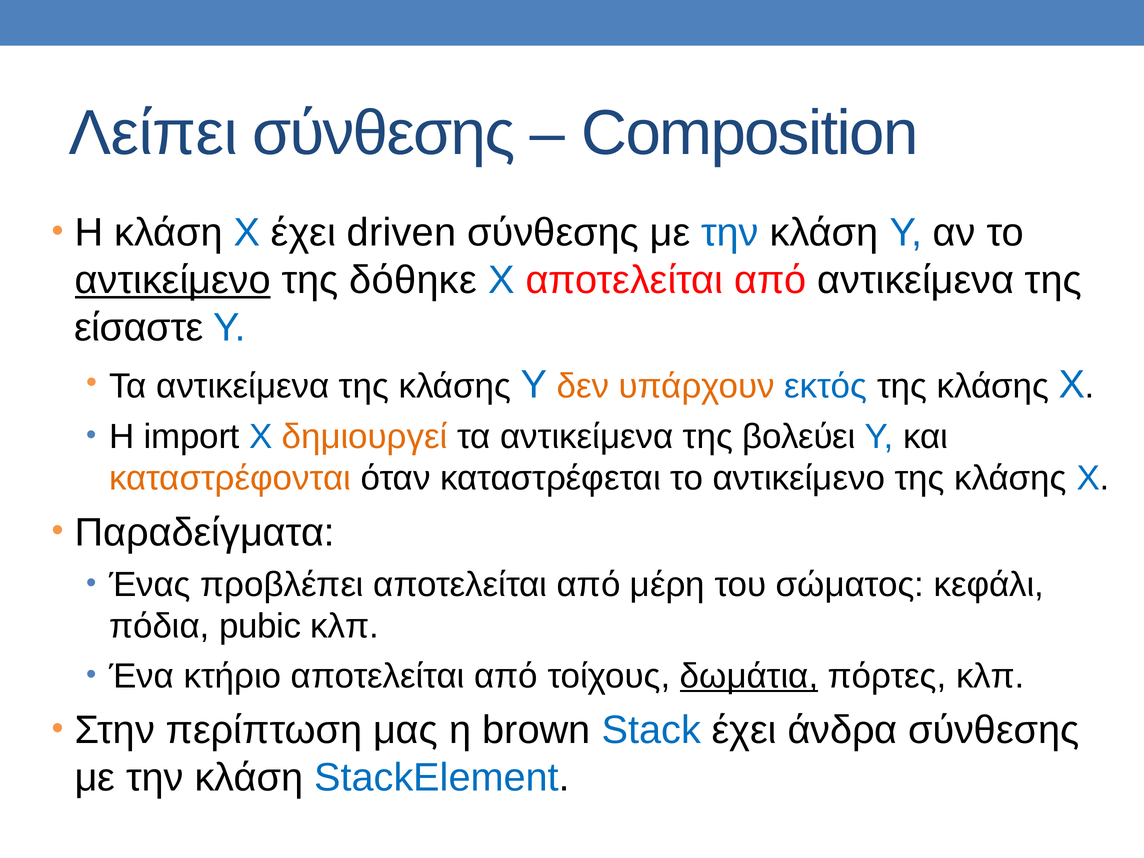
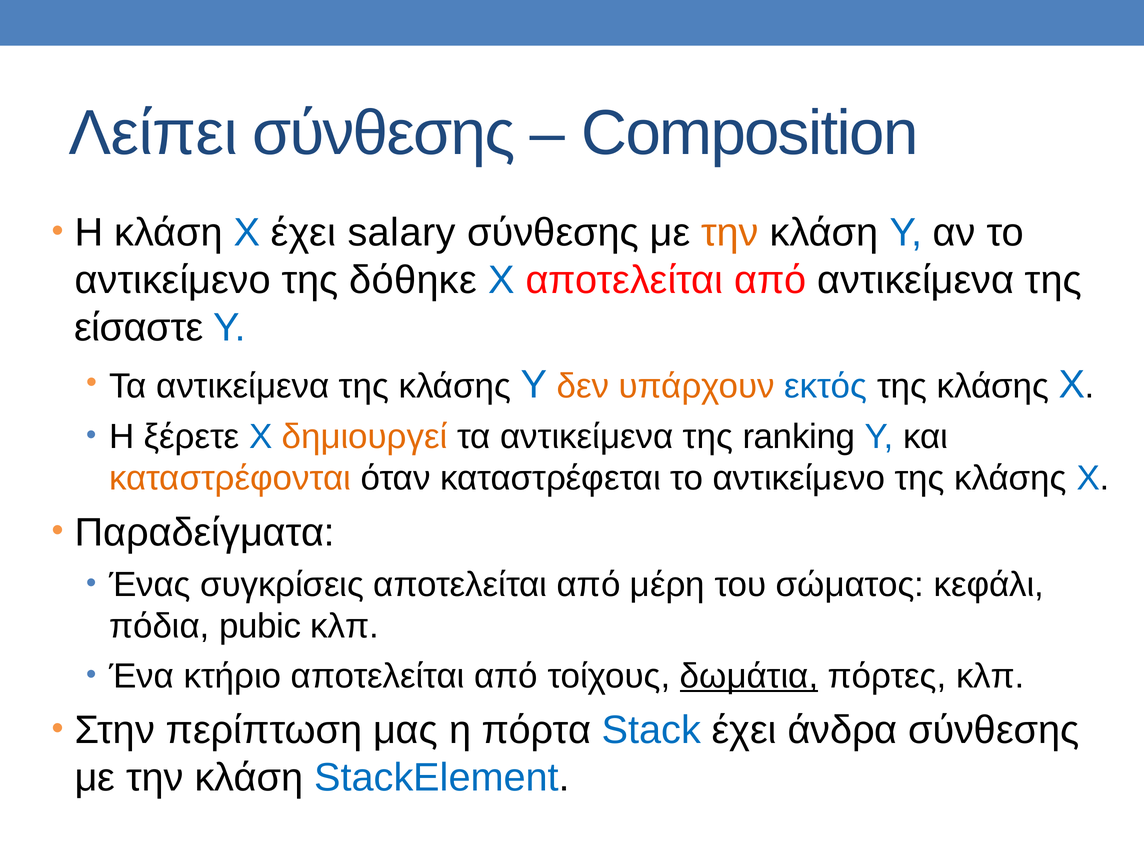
driven: driven -> salary
την at (730, 233) colour: blue -> orange
αντικείμενο at (173, 280) underline: present -> none
import: import -> ξέρετε
βολεύει: βολεύει -> ranking
προβλέπει: προβλέπει -> συγκρίσεις
brown: brown -> πόρτα
